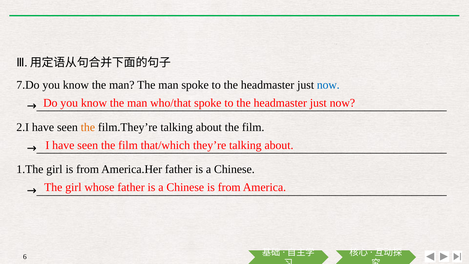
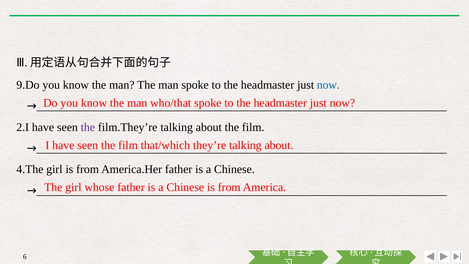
7.Do: 7.Do -> 9.Do
the at (88, 127) colour: orange -> purple
1.The: 1.The -> 4.The
